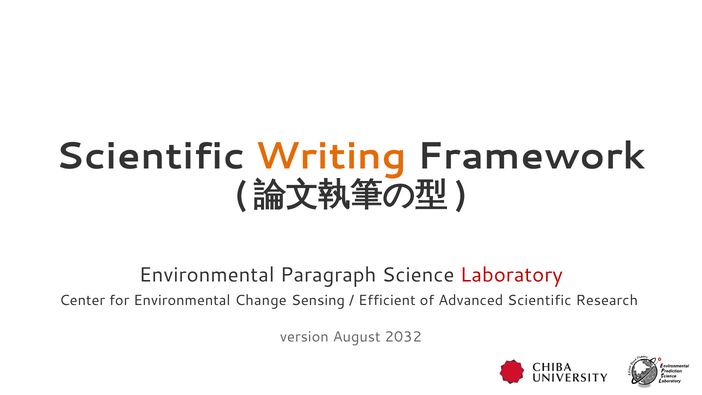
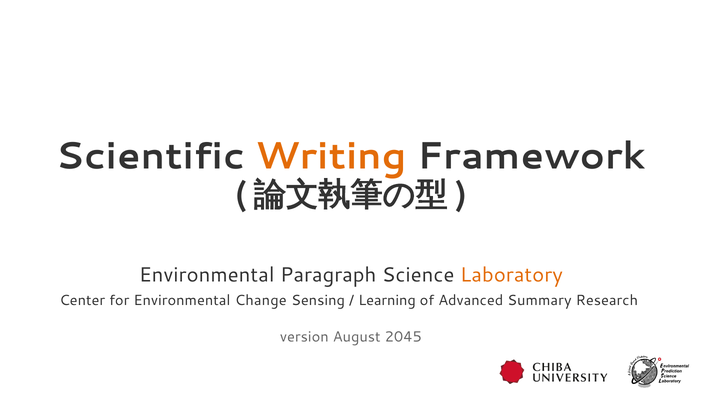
Laboratory colour: red -> orange
Efficient: Efficient -> Learning
Advanced Scientific: Scientific -> Summary
2032: 2032 -> 2045
